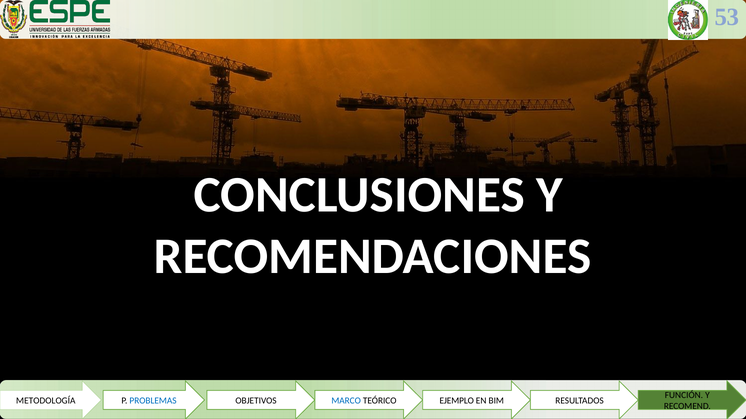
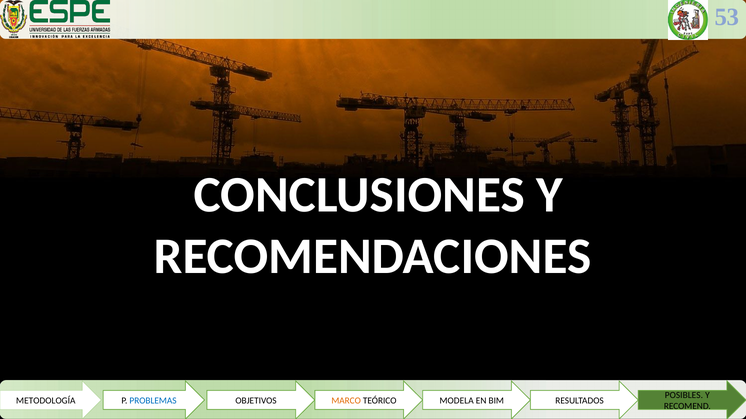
FUNCIÓN: FUNCIÓN -> POSIBLES
MARCO colour: blue -> orange
EJEMPLO: EJEMPLO -> MODELA
